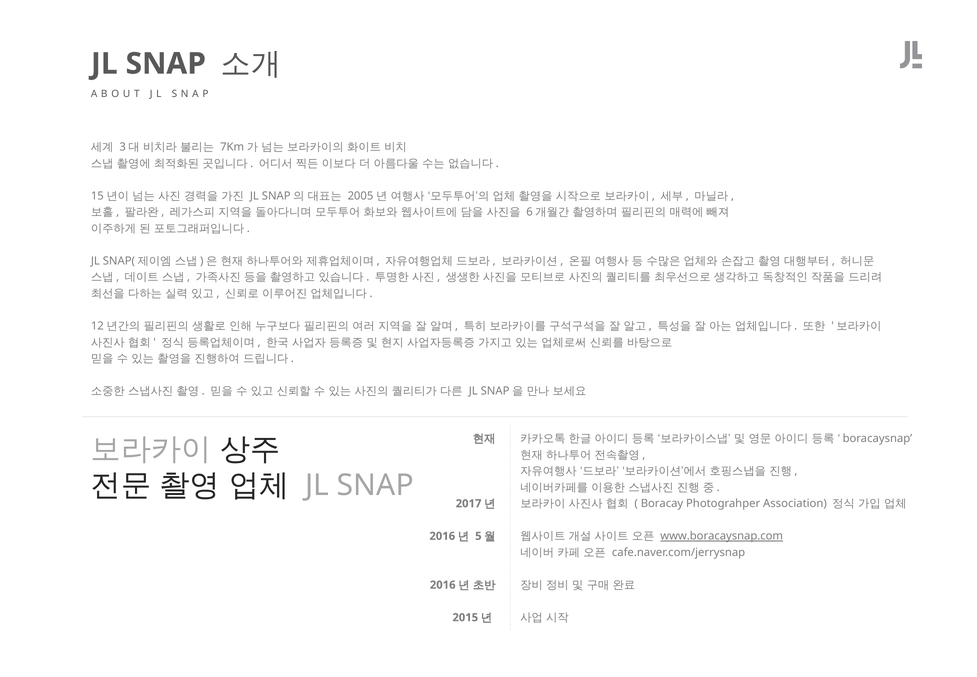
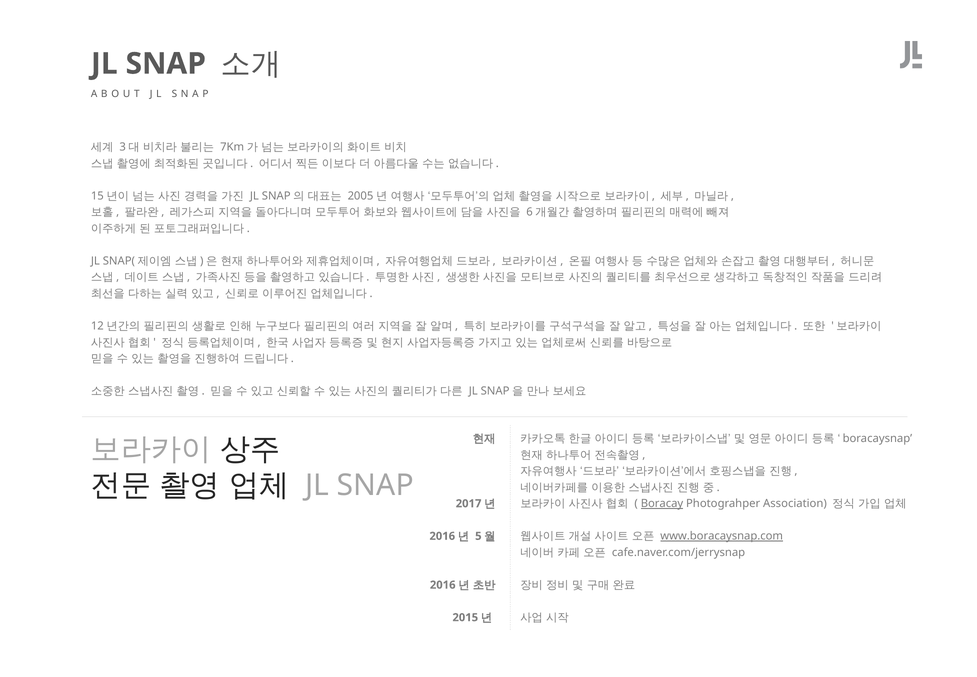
Boracay underline: none -> present
